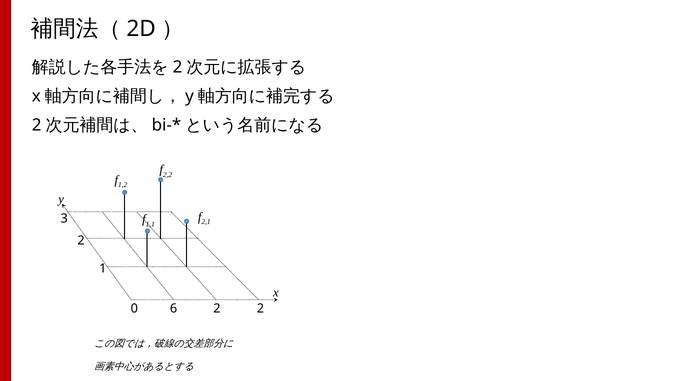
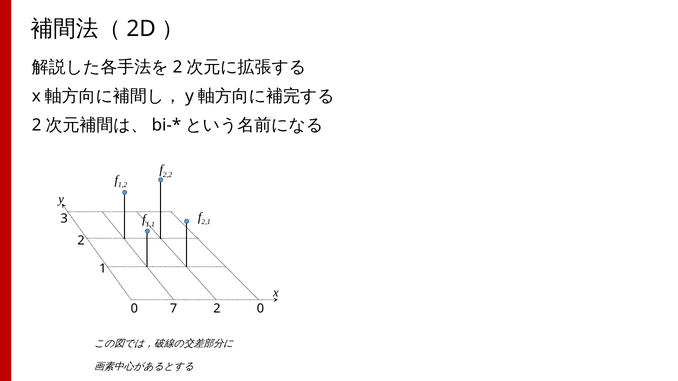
6: 6 -> 7
2 at (260, 309): 2 -> 0
